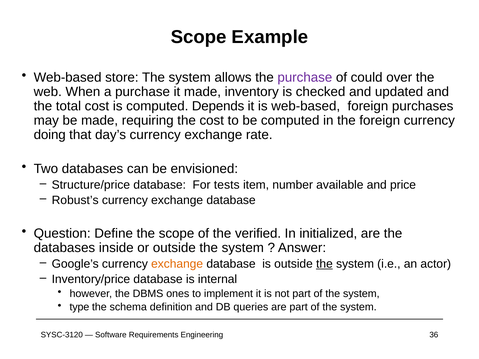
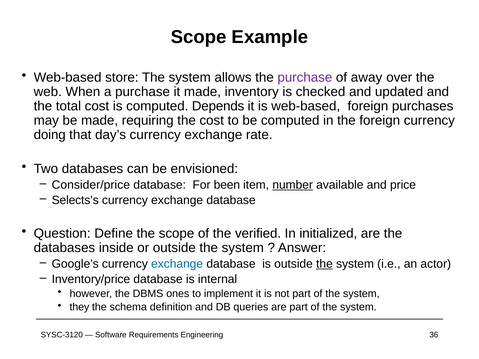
could: could -> away
Structure/price: Structure/price -> Consider/price
tests: tests -> been
number underline: none -> present
Robust’s: Robust’s -> Selects’s
exchange at (177, 264) colour: orange -> blue
type: type -> they
